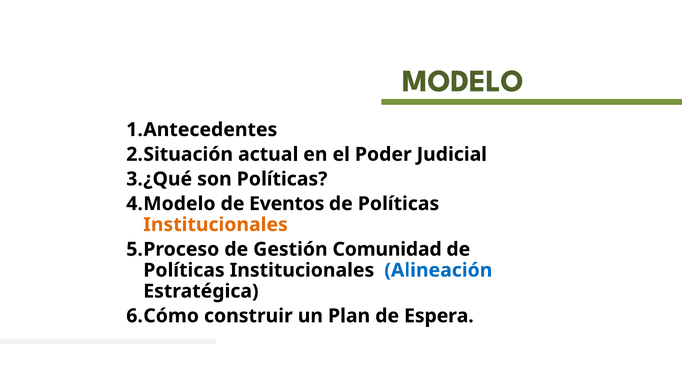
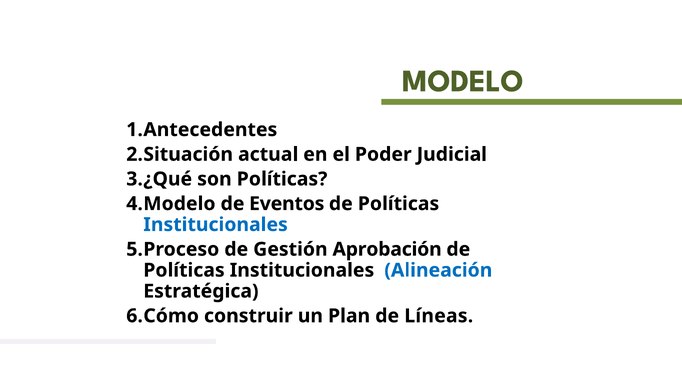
Institucionales at (216, 225) colour: orange -> blue
Comunidad: Comunidad -> Aprobación
Espera: Espera -> Líneas
